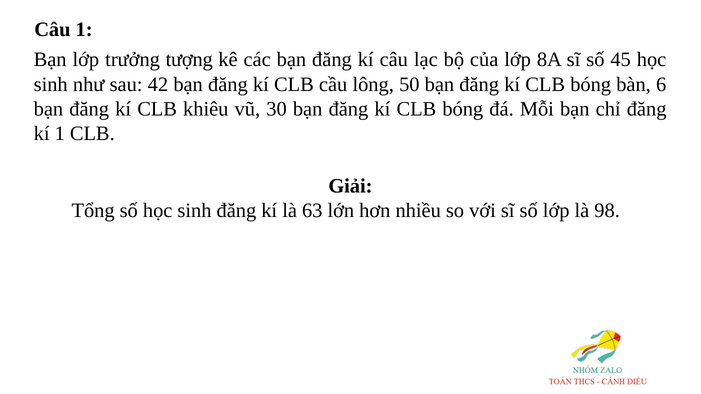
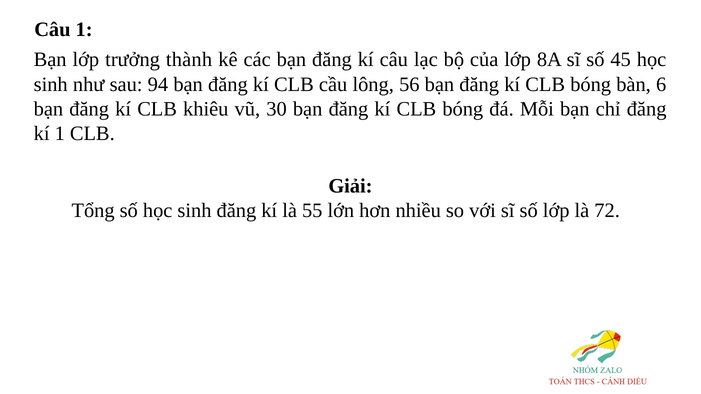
tượng: tượng -> thành
42: 42 -> 94
50: 50 -> 56
63: 63 -> 55
98: 98 -> 72
